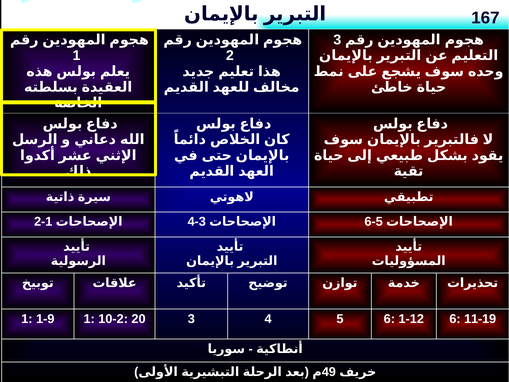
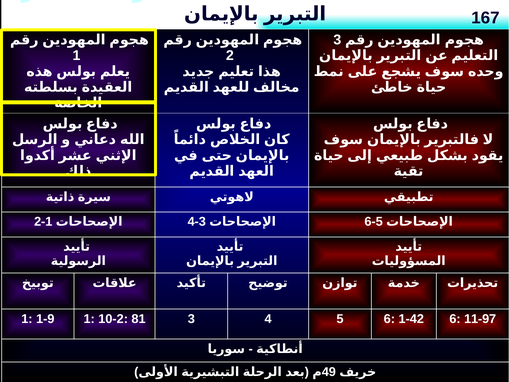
20: 20 -> 81
1-12: 1-12 -> 1-42
11-19: 11-19 -> 11-97
